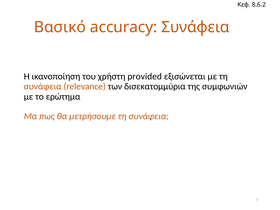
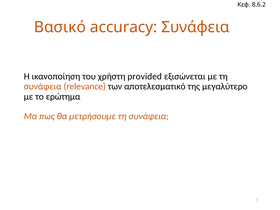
δισεκατομμύρια: δισεκατομμύρια -> αποτελεσματικό
συμφωνιών: συμφωνιών -> μεγαλύτερο
